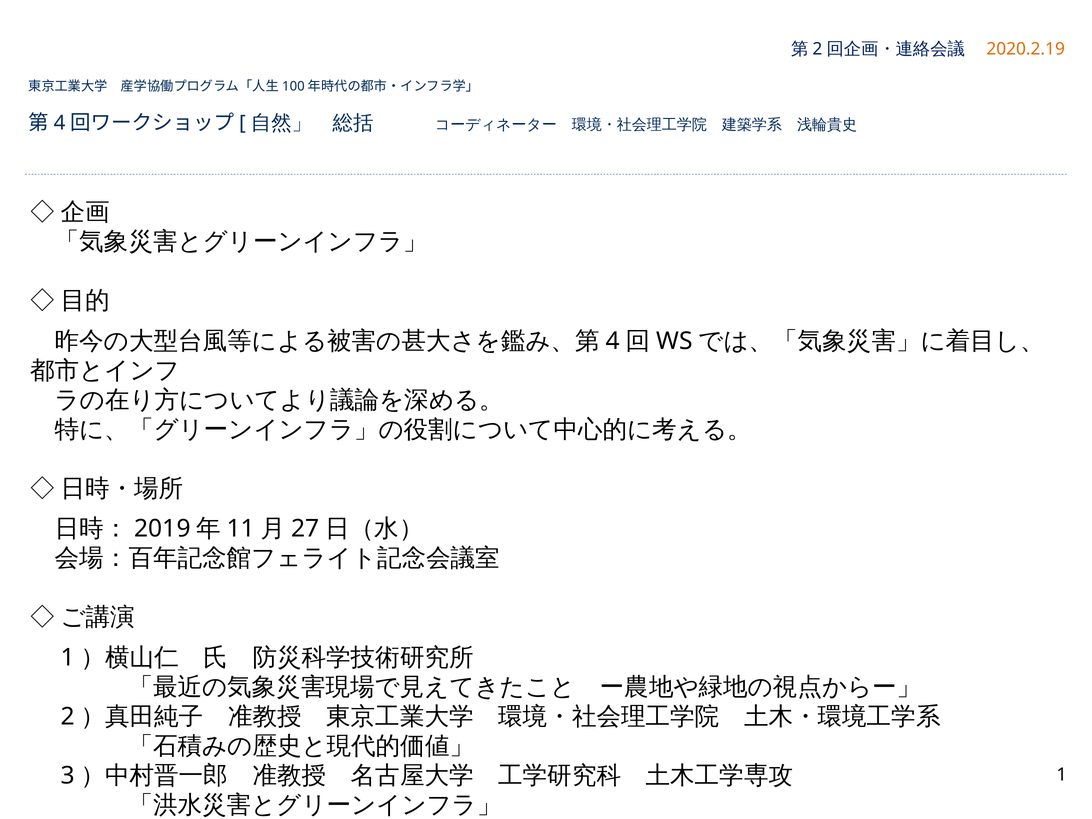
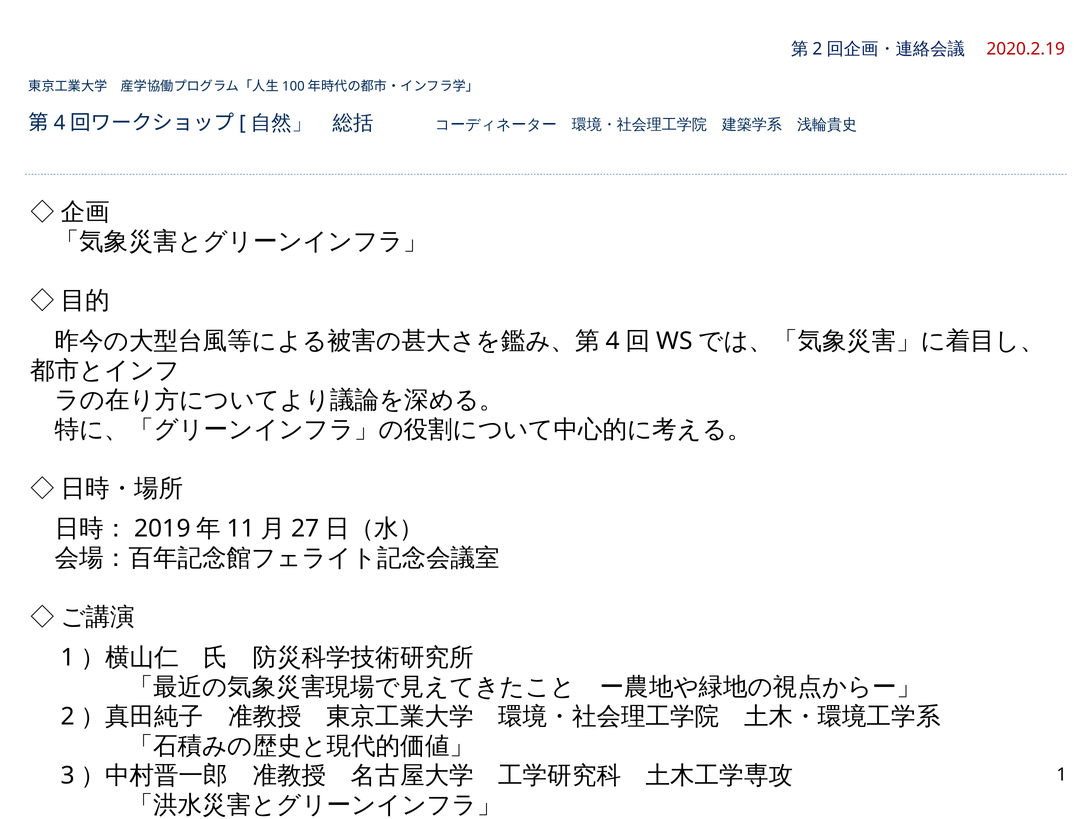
2020.2.19 colour: orange -> red
